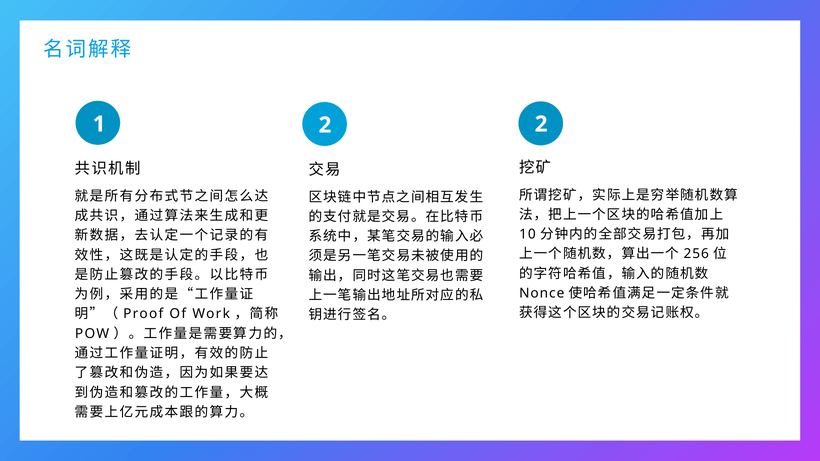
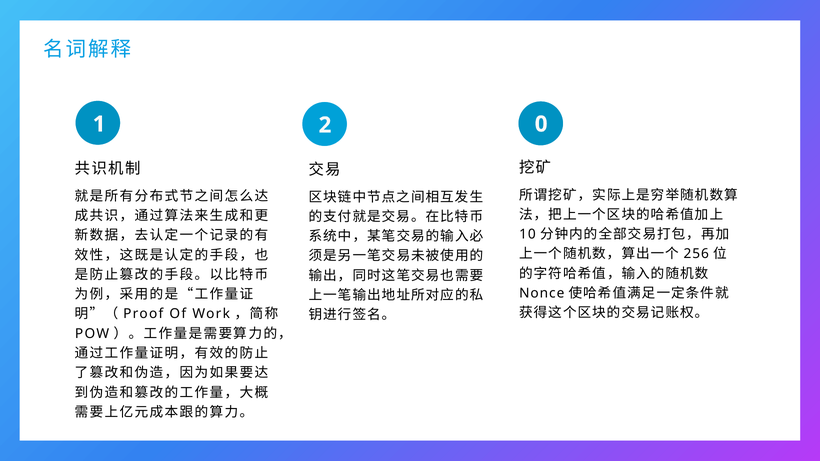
2 2: 2 -> 0
